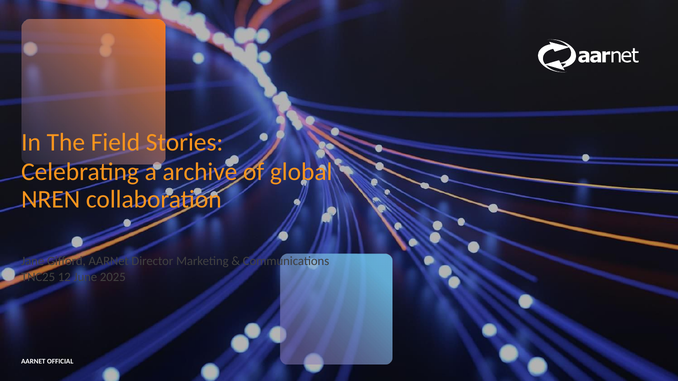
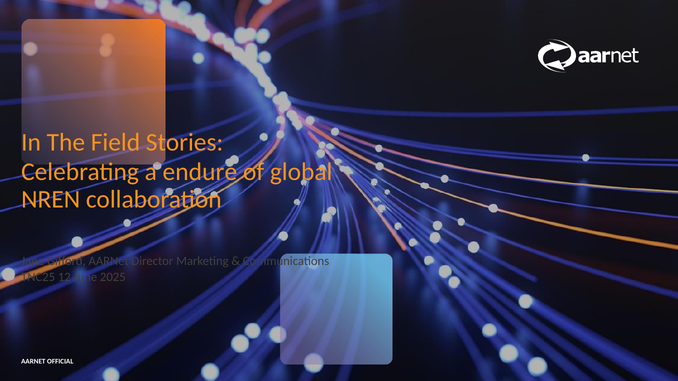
archive: archive -> endure
